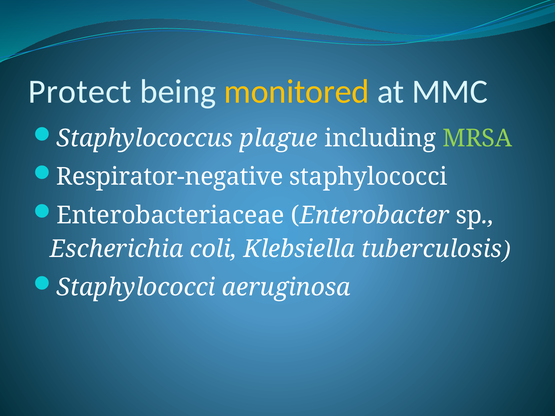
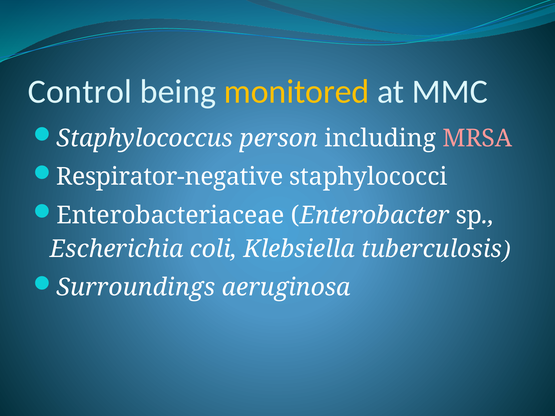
Protect: Protect -> Control
plague: plague -> person
MRSA colour: light green -> pink
Staphylococci at (136, 288): Staphylococci -> Surroundings
